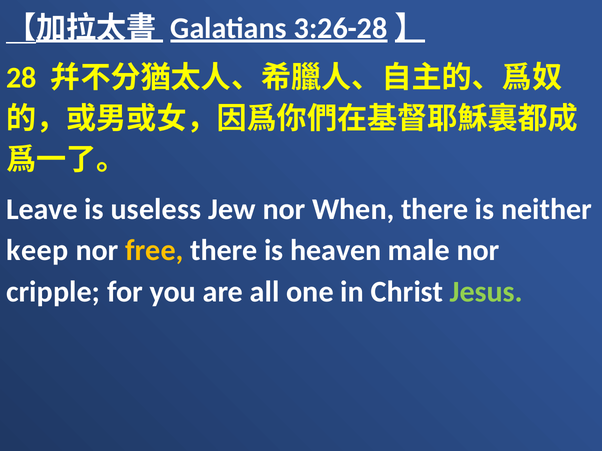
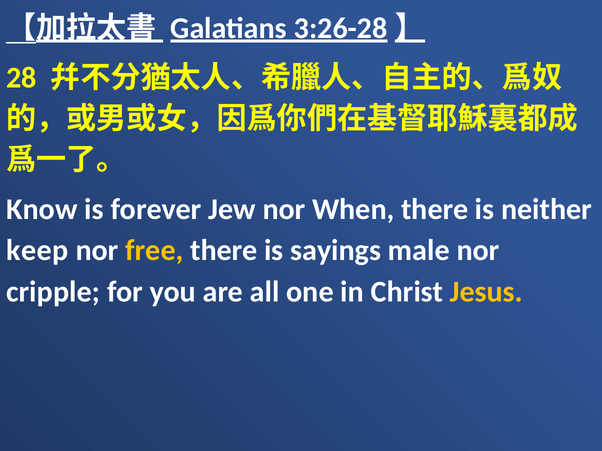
Leave: Leave -> Know
useless: useless -> forever
heaven: heaven -> sayings
Jesus colour: light green -> yellow
